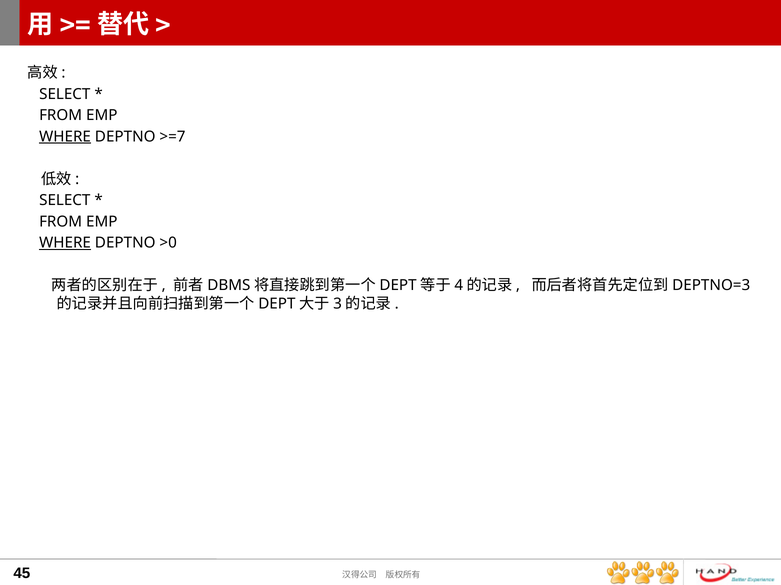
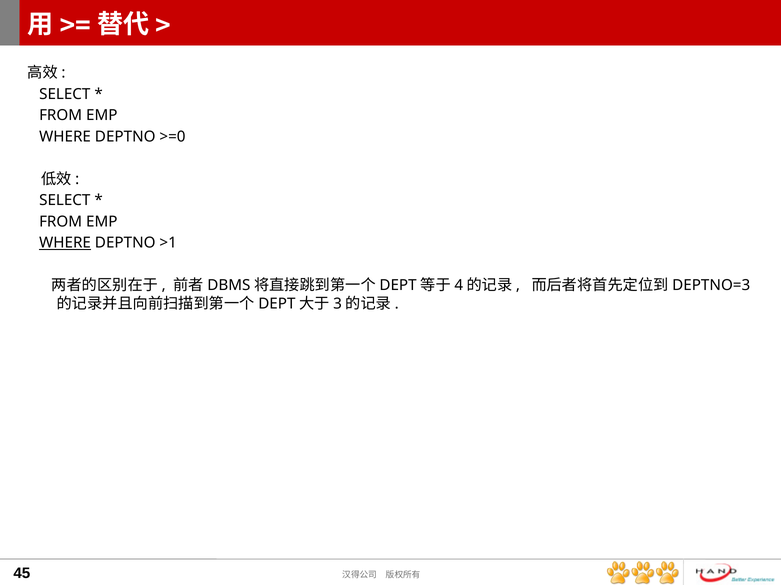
WHERE at (65, 137) underline: present -> none
>=7: >=7 -> >=0
>0: >0 -> >1
